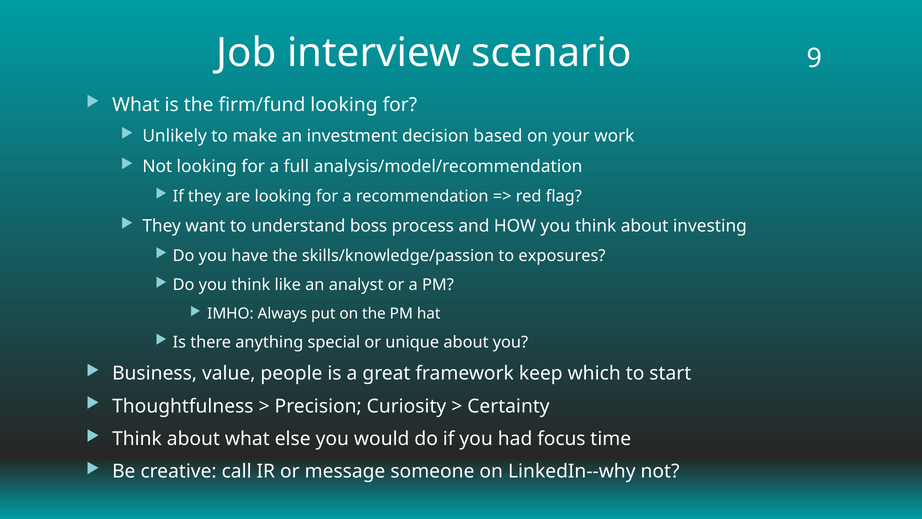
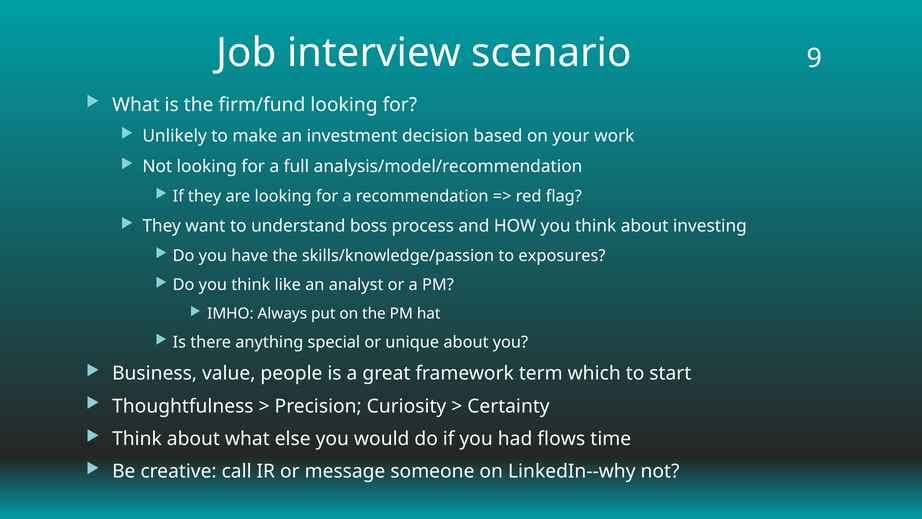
keep: keep -> term
focus: focus -> flows
